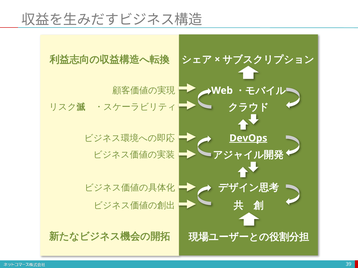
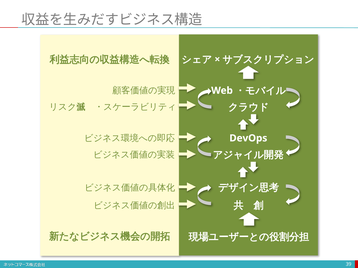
DevOps underline: present -> none
